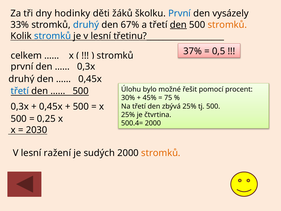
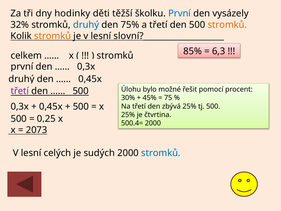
žáků: žáků -> těžší
33%: 33% -> 32%
67%: 67% -> 75%
den at (178, 25) underline: present -> none
stromků at (53, 36) colour: blue -> orange
třetinu?___________________: třetinu?___________________ -> slovní?___________________
37%: 37% -> 85%
0,5: 0,5 -> 6,3
třetí at (20, 91) colour: blue -> purple
2030: 2030 -> 2073
ražení: ražení -> celých
stromků at (161, 153) colour: orange -> blue
